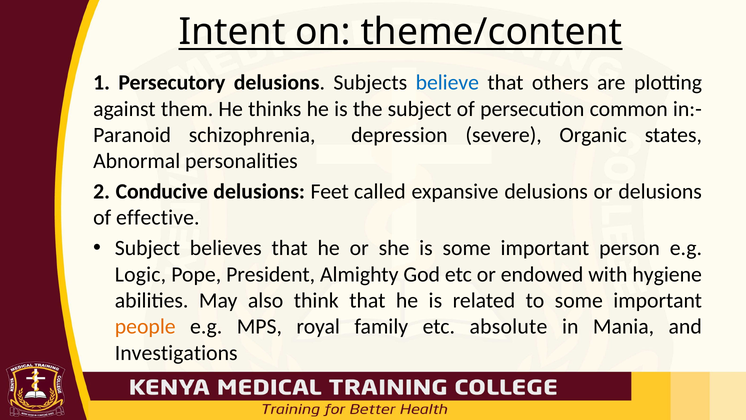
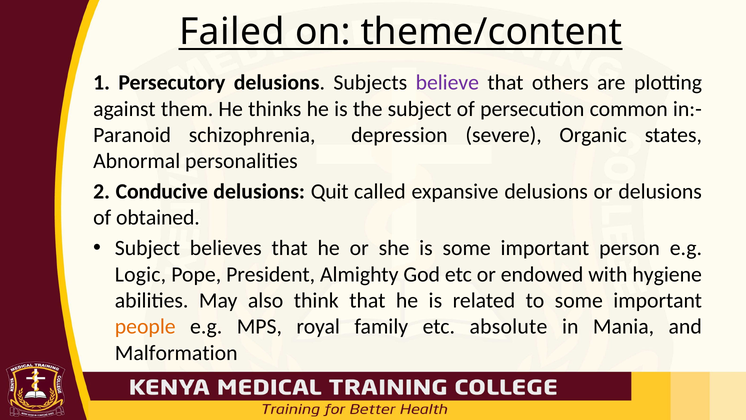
Intent: Intent -> Failed
believe colour: blue -> purple
Feet: Feet -> Quit
effective: effective -> obtained
Investigations: Investigations -> Malformation
